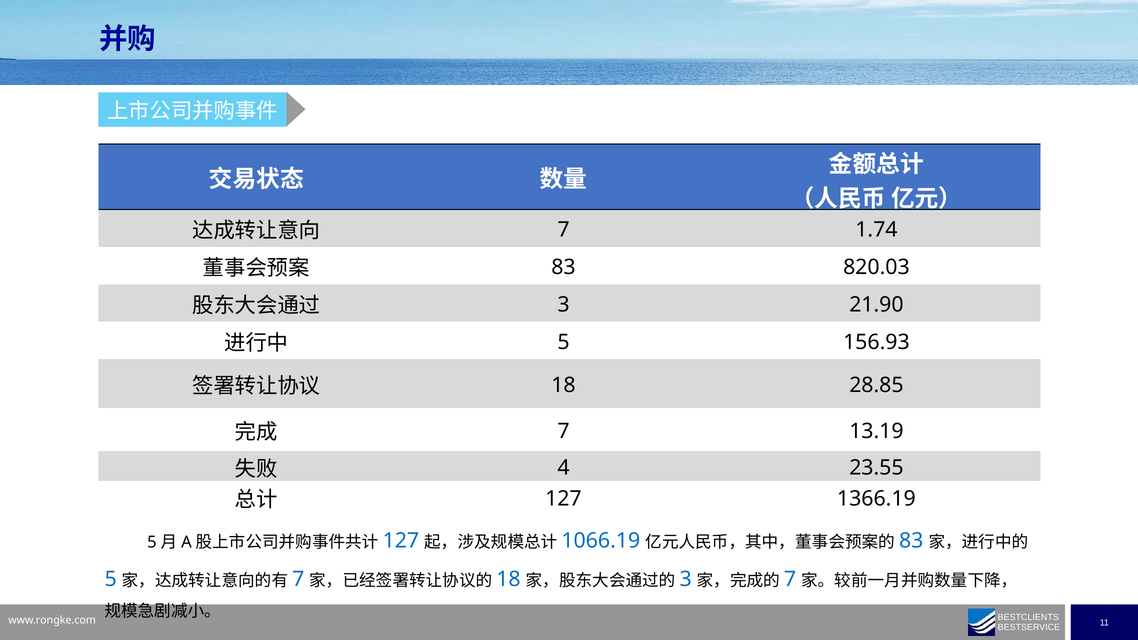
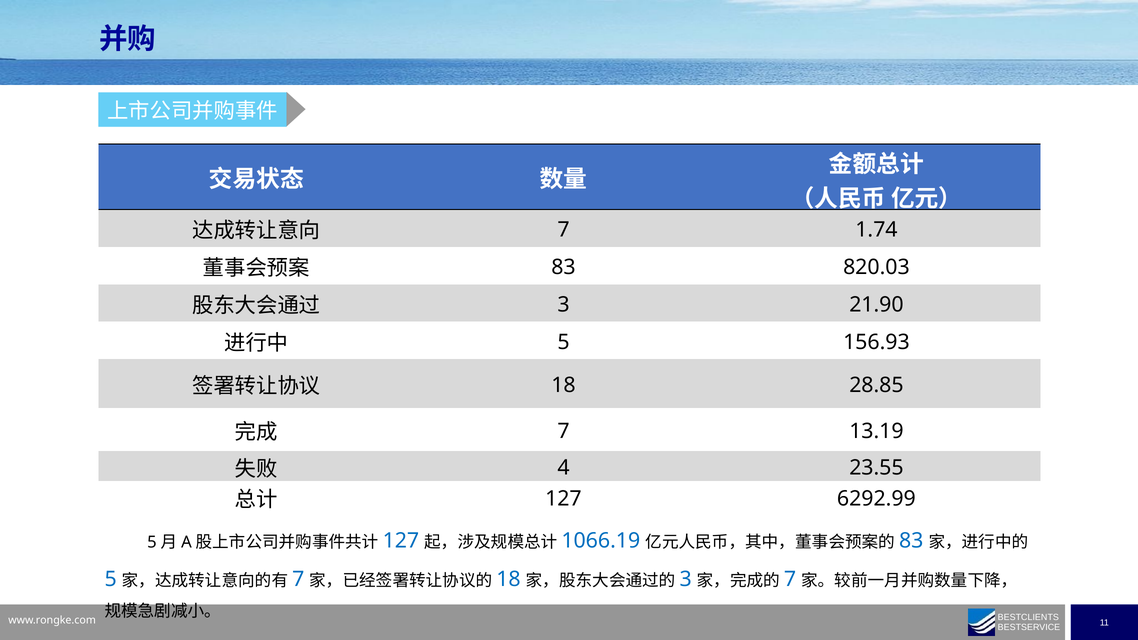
1366.19: 1366.19 -> 6292.99
